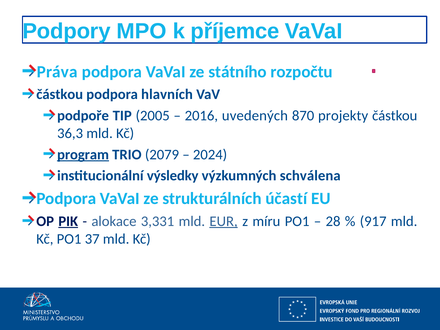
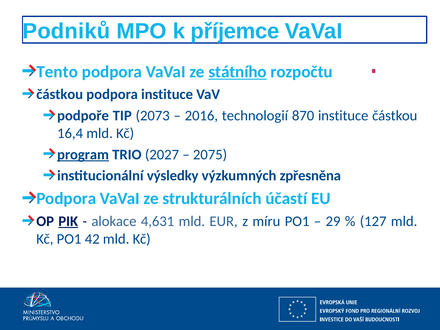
Podpory: Podpory -> Podniků
Práva: Práva -> Tento
státního underline: none -> present
podpora hlavních: hlavních -> instituce
2005: 2005 -> 2073
uvedených: uvedených -> technologií
870 projekty: projekty -> instituce
36,3: 36,3 -> 16,4
2079: 2079 -> 2027
2024: 2024 -> 2075
schválena: schválena -> zpřesněna
3,331: 3,331 -> 4,631
EUR underline: present -> none
28: 28 -> 29
917: 917 -> 127
37: 37 -> 42
